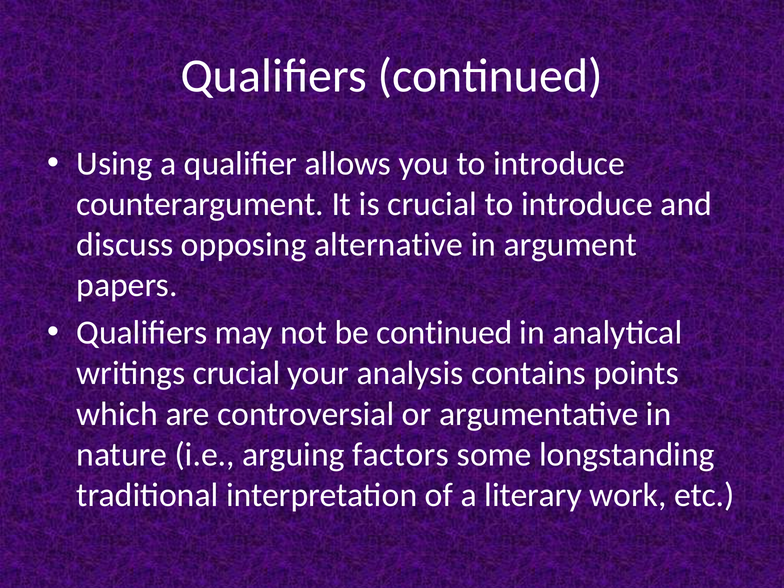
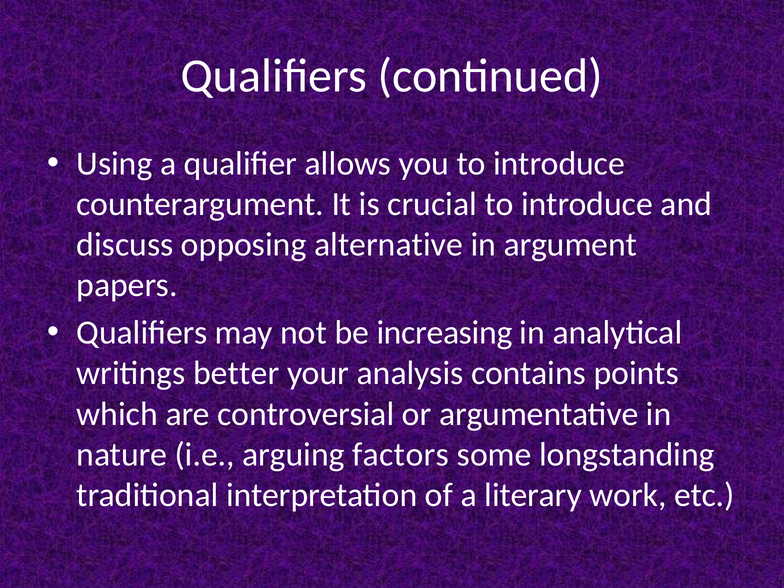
be continued: continued -> increasing
writings crucial: crucial -> better
